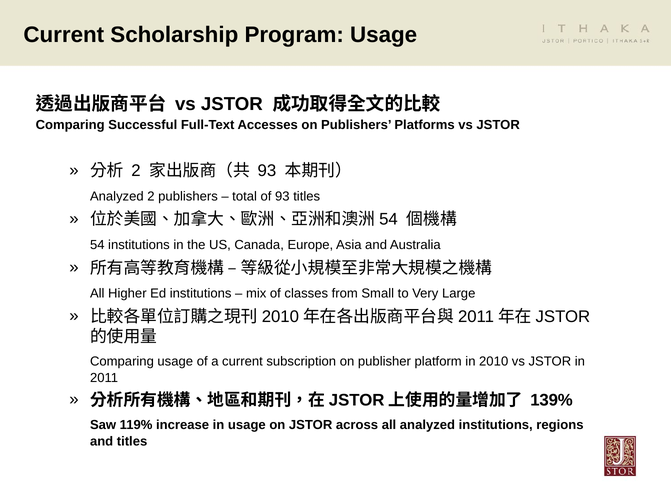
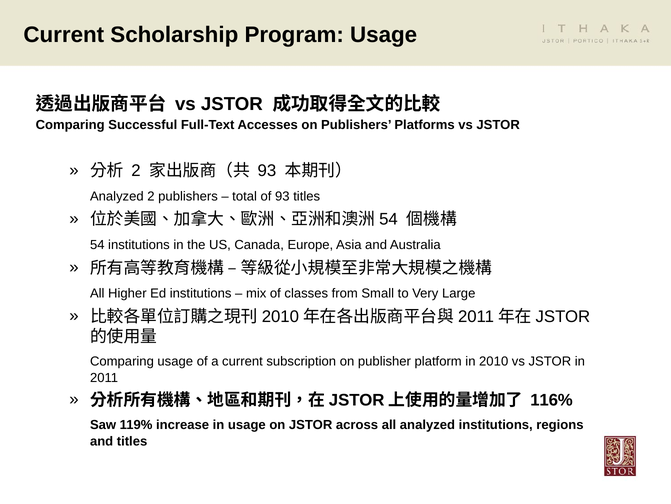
139%: 139% -> 116%
